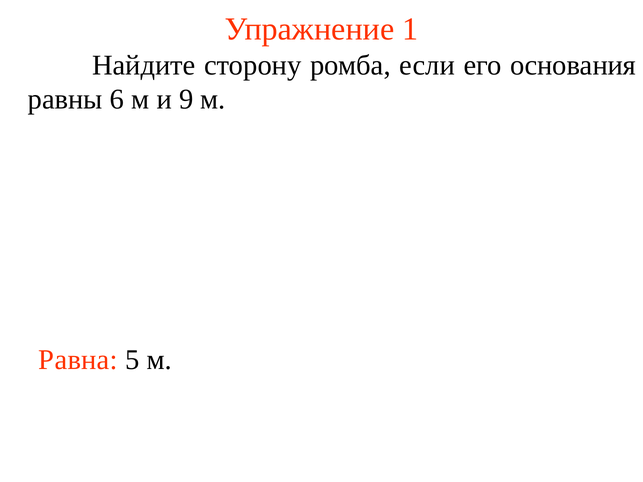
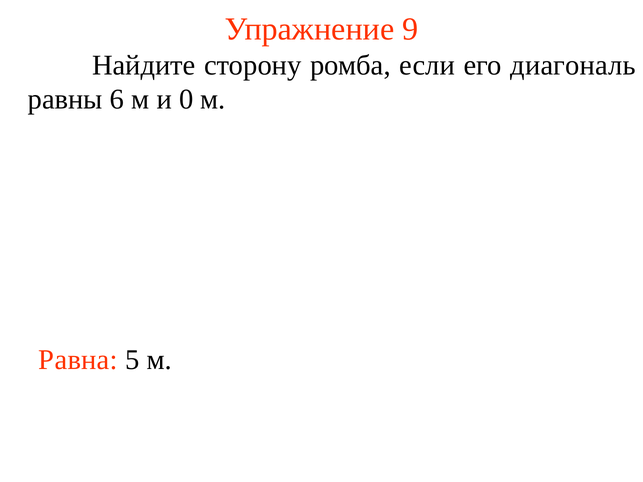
1: 1 -> 9
основания: основания -> диагональ
9: 9 -> 0
